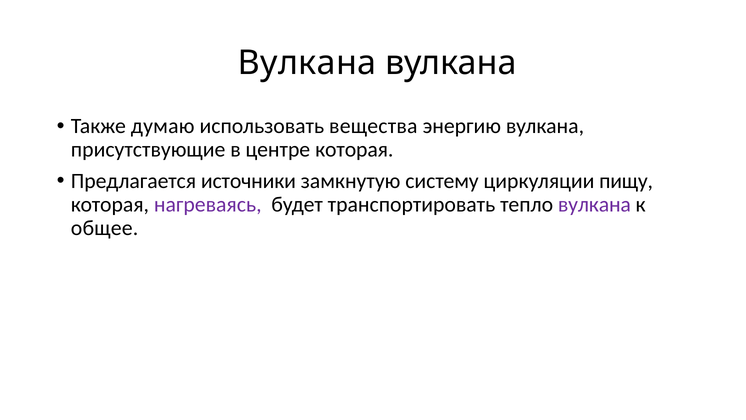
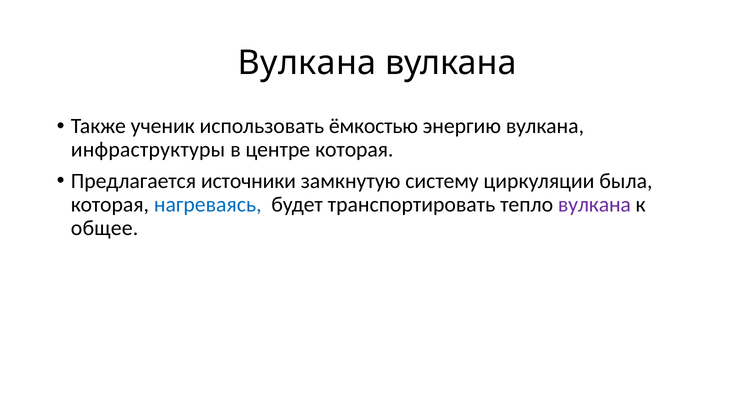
думаю: думаю -> ученик
вещества: вещества -> ёмкостью
присутствующие: присутствующие -> инфраструктуры
пищу: пищу -> была
нагреваясь colour: purple -> blue
